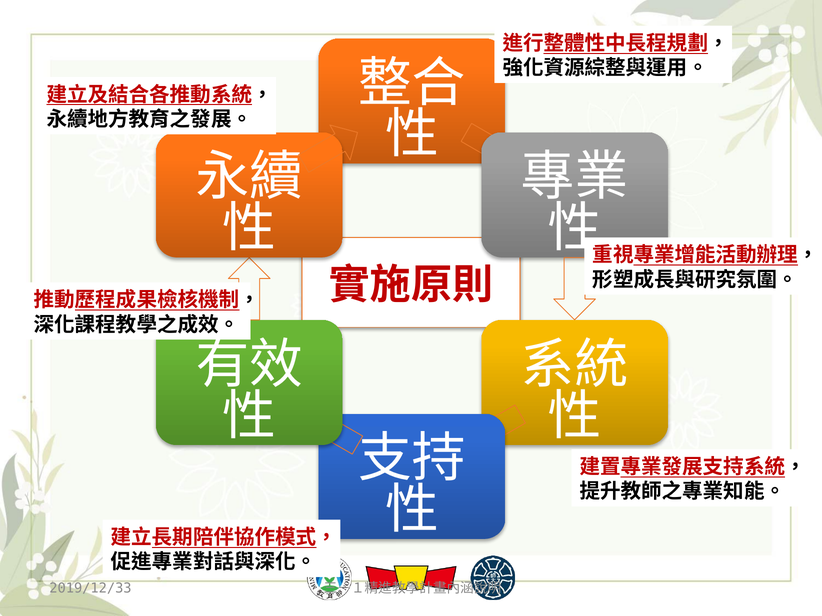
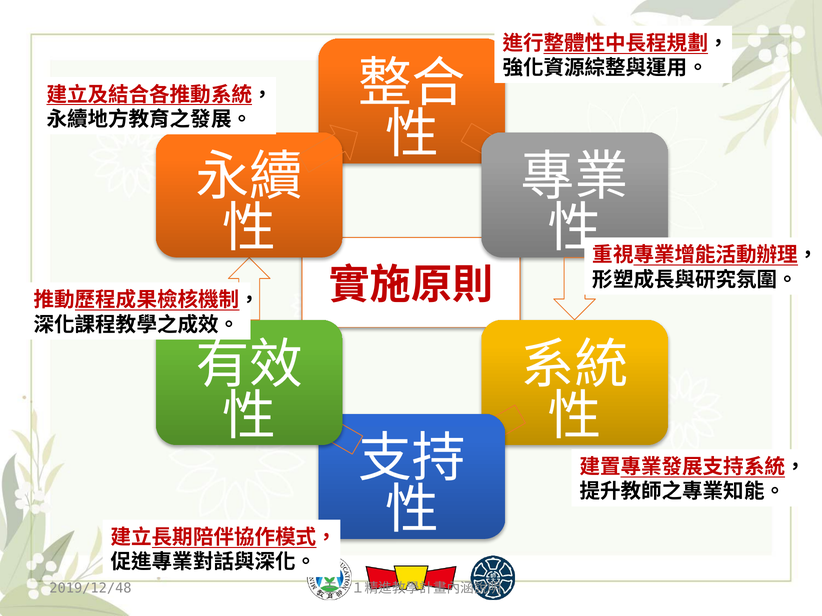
2019/12/33: 2019/12/33 -> 2019/12/48
